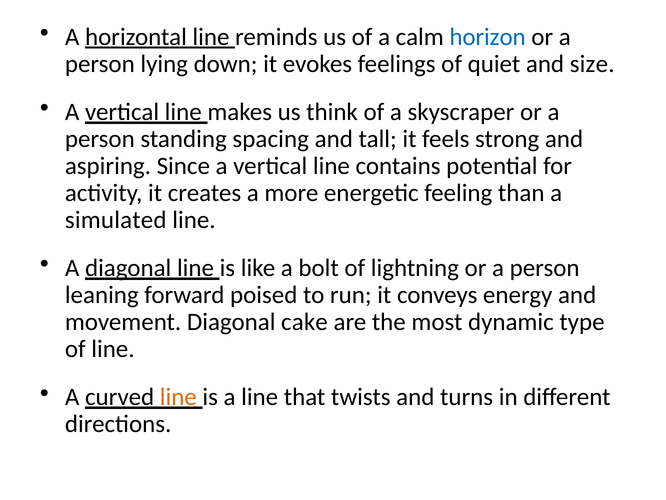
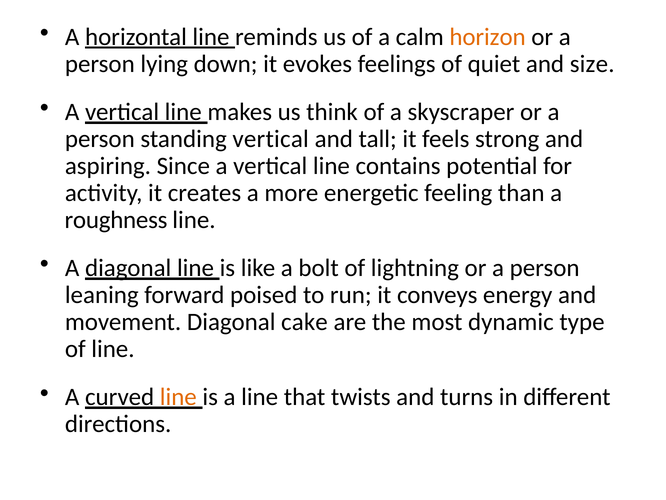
horizon colour: blue -> orange
standing spacing: spacing -> vertical
simulated: simulated -> roughness
